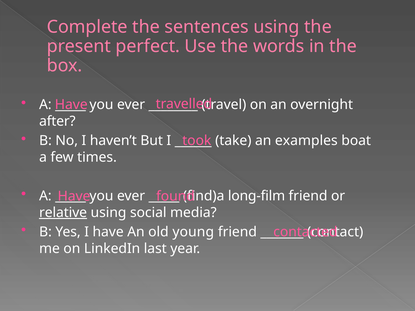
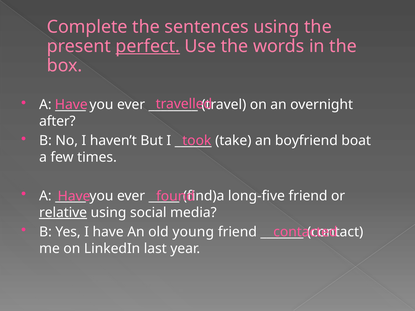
perfect underline: none -> present
examples: examples -> boyfriend
long-film: long-film -> long-five
